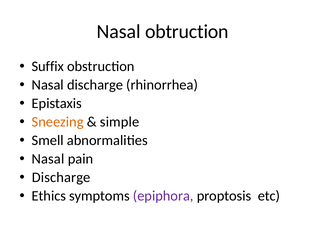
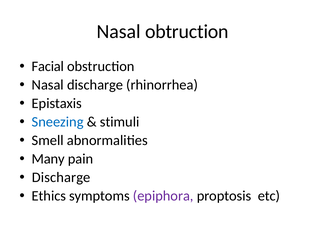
Suffix: Suffix -> Facial
Sneezing colour: orange -> blue
simple: simple -> stimuli
Nasal at (48, 159): Nasal -> Many
